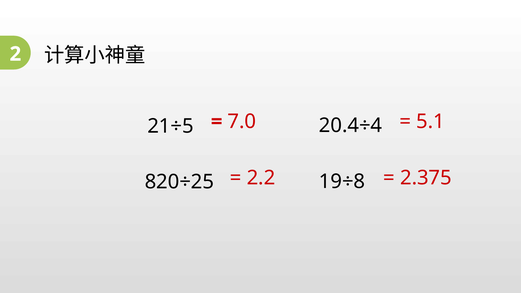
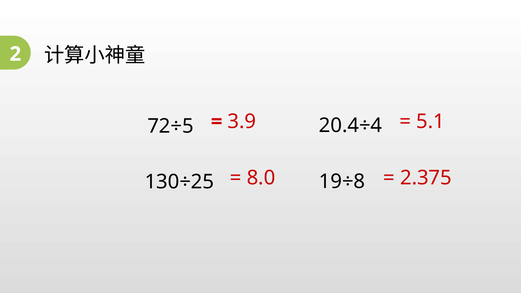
7.0: 7.0 -> 3.9
21÷5: 21÷5 -> 72÷5
2.2: 2.2 -> 8.0
820÷25: 820÷25 -> 130÷25
